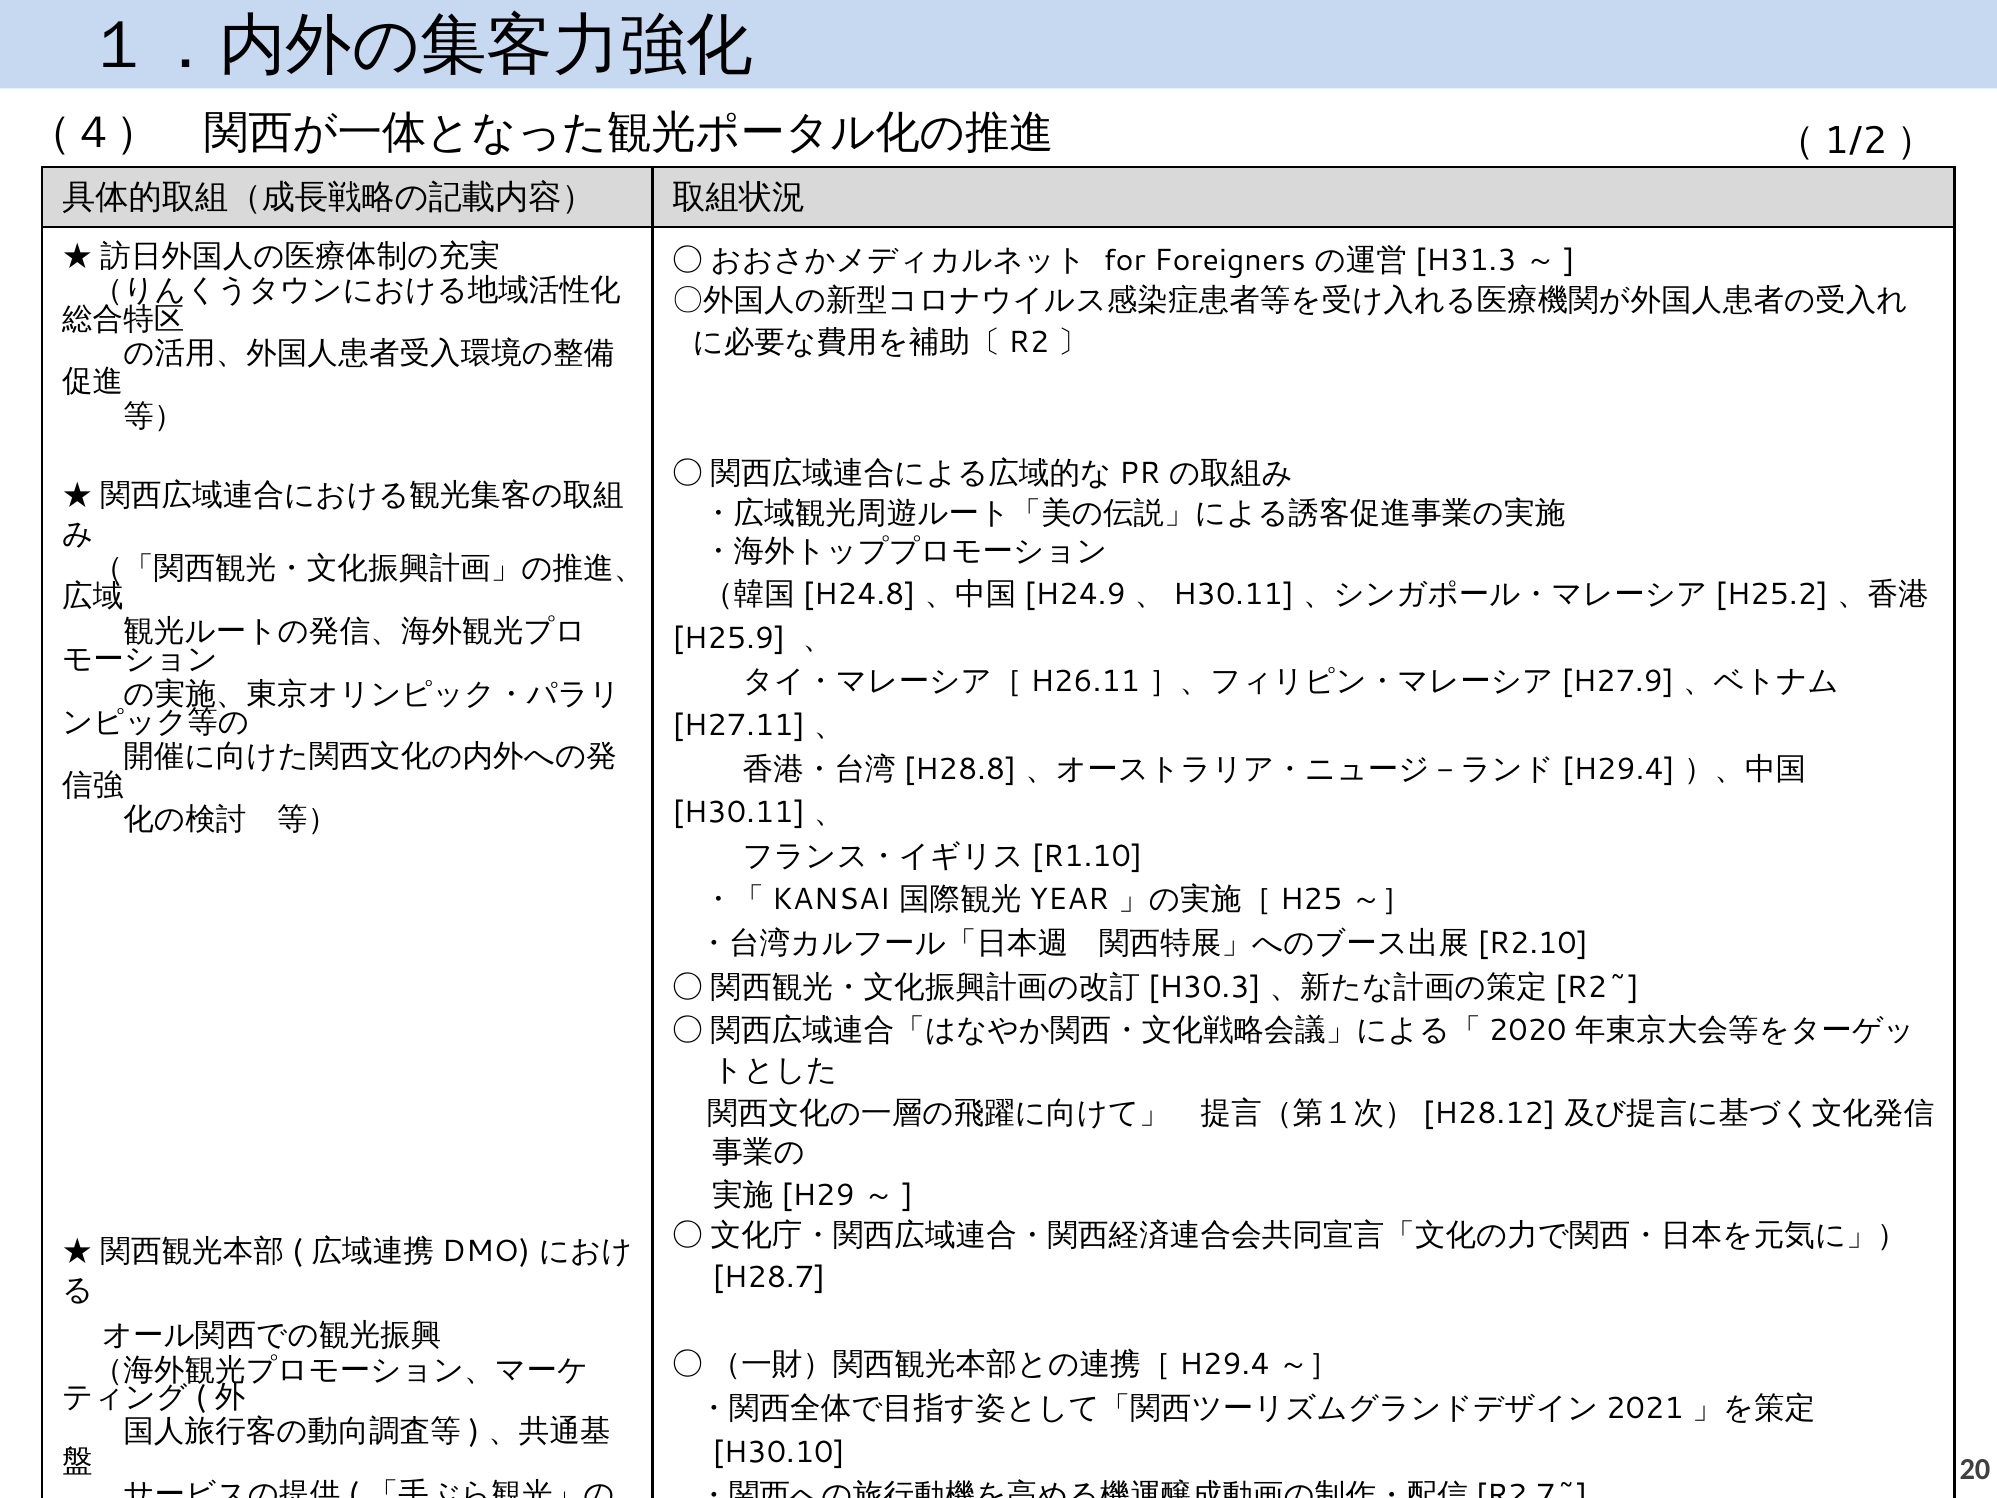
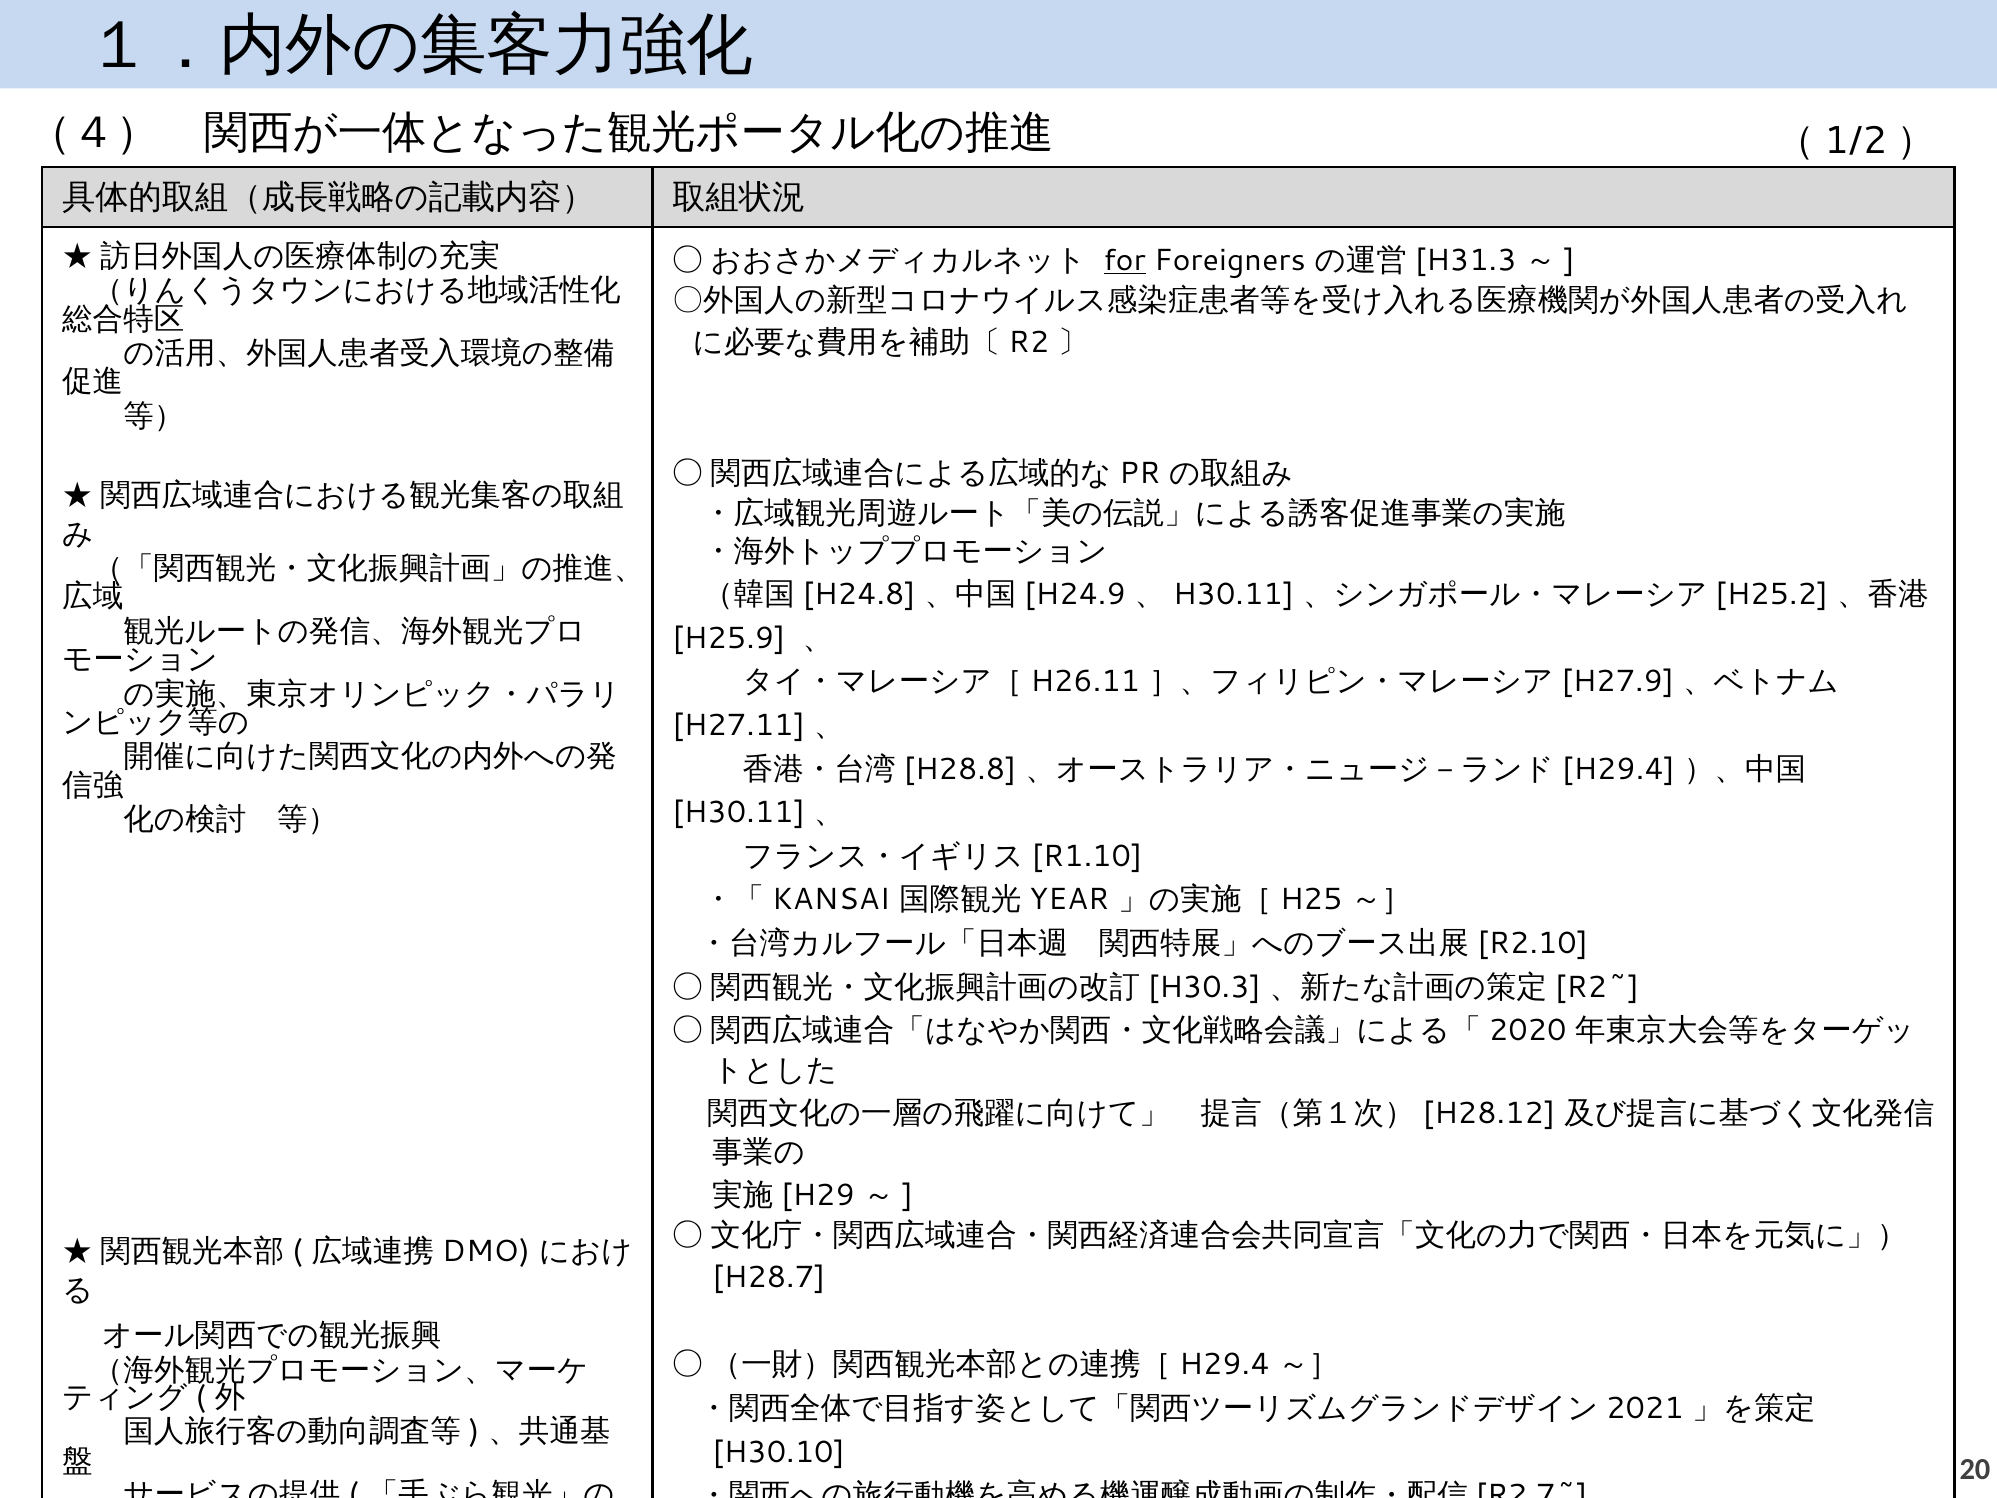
for underline: none -> present
